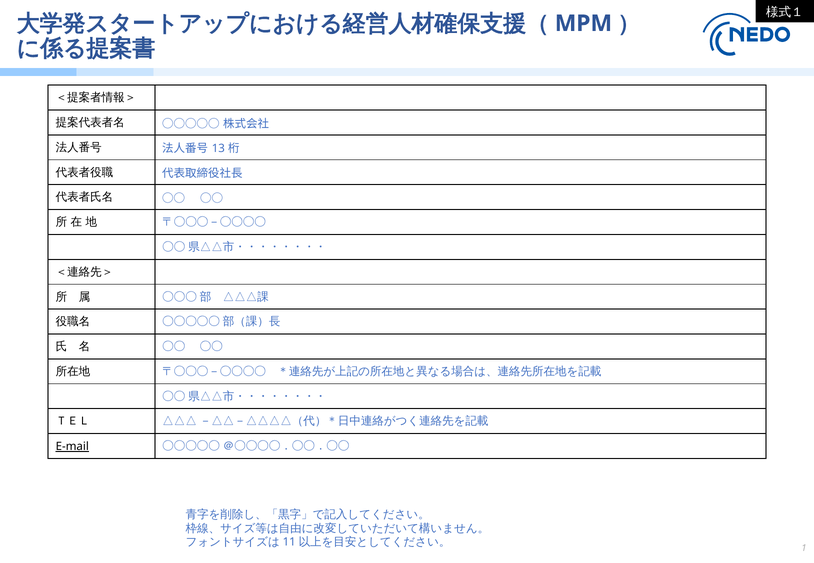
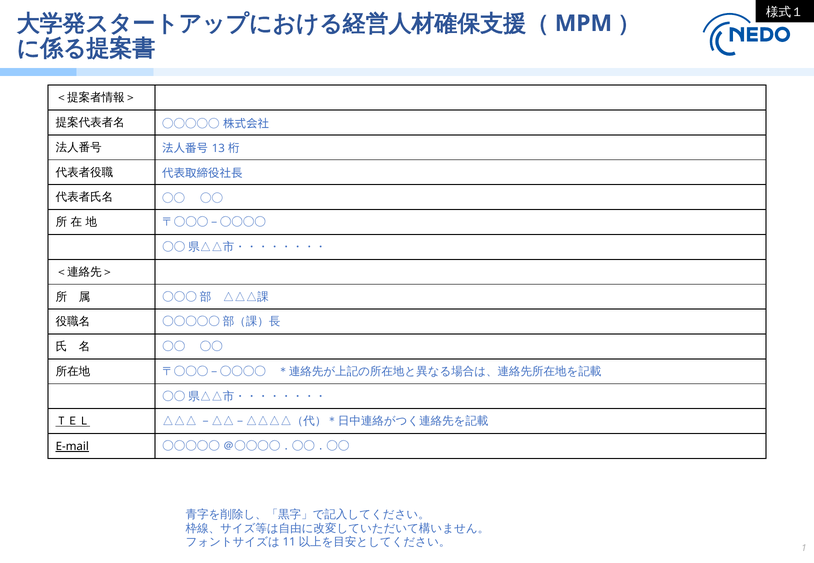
ＴＥＬ underline: none -> present
